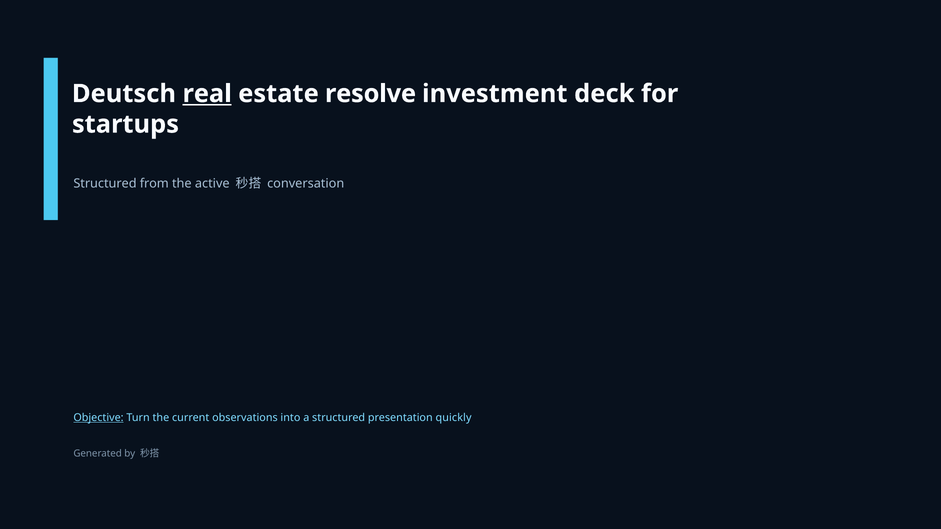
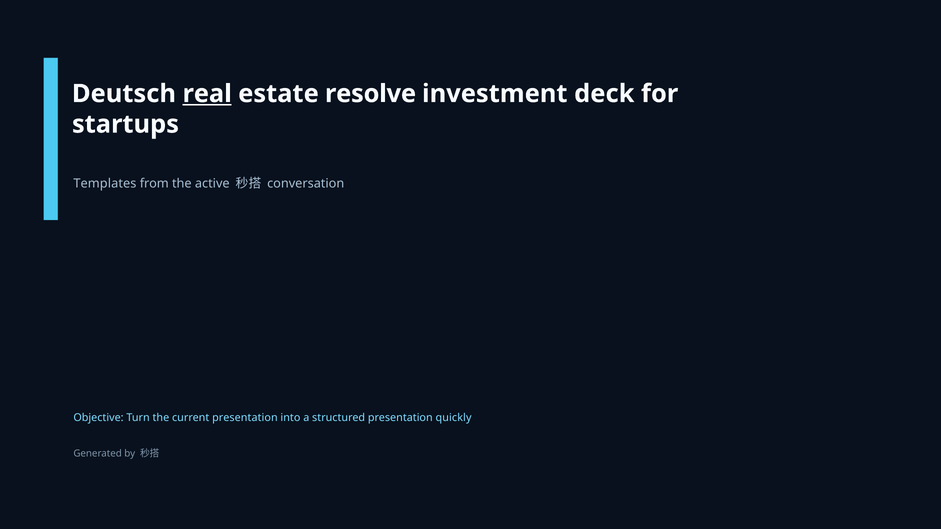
Structured at (105, 184): Structured -> Templates
Objective underline: present -> none
current observations: observations -> presentation
